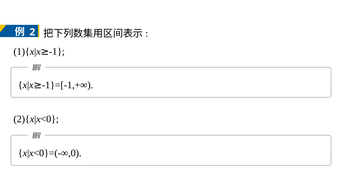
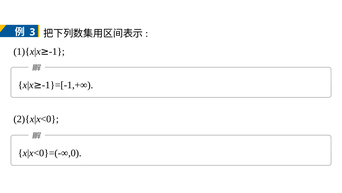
2: 2 -> 3
